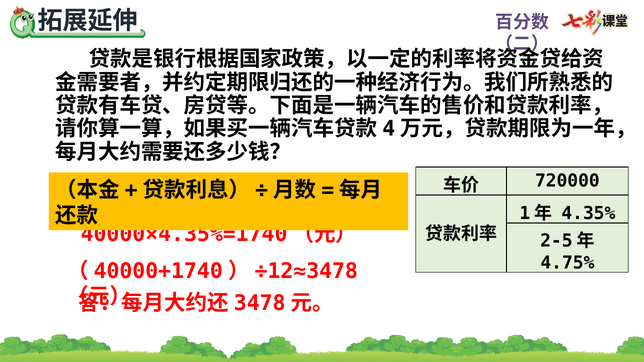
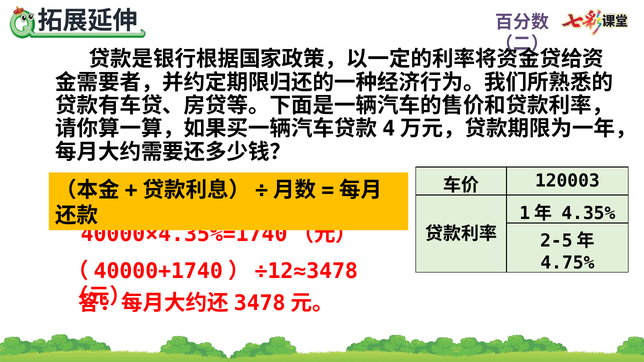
720000: 720000 -> 120003
